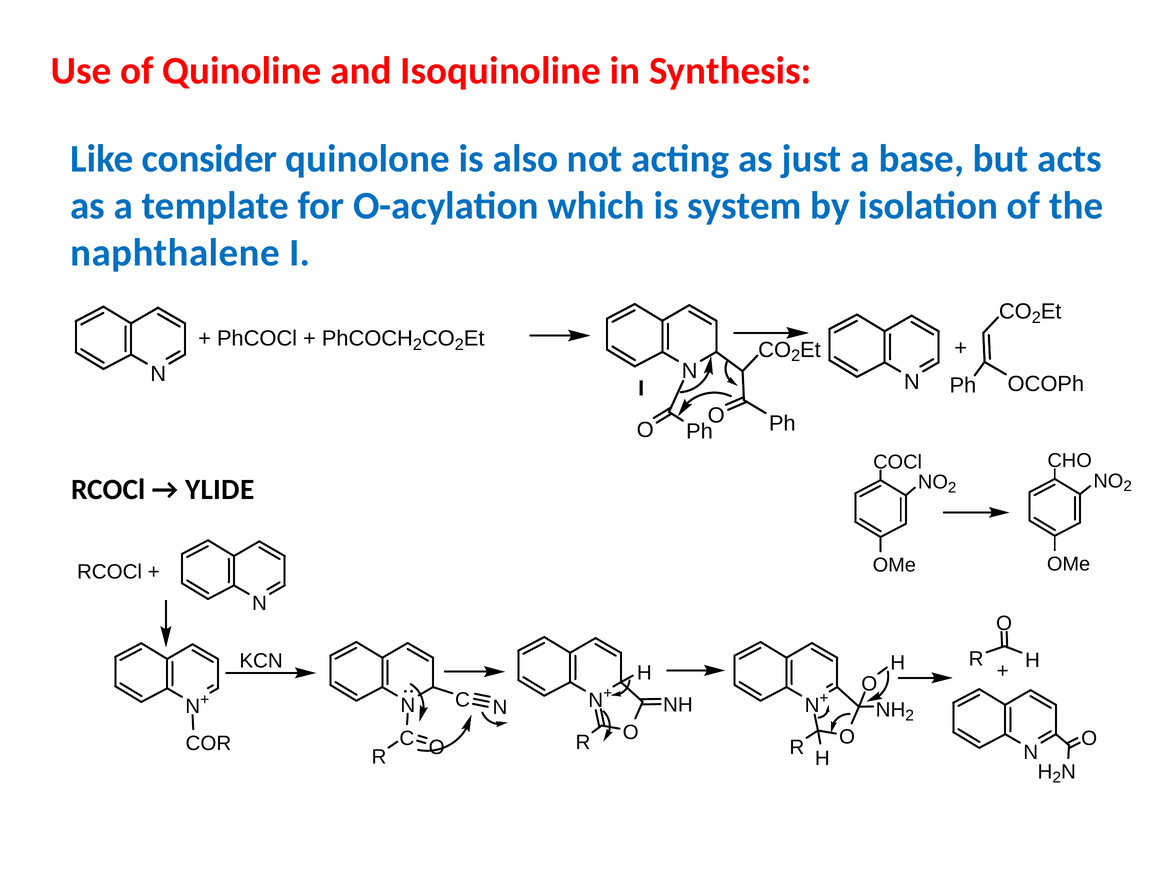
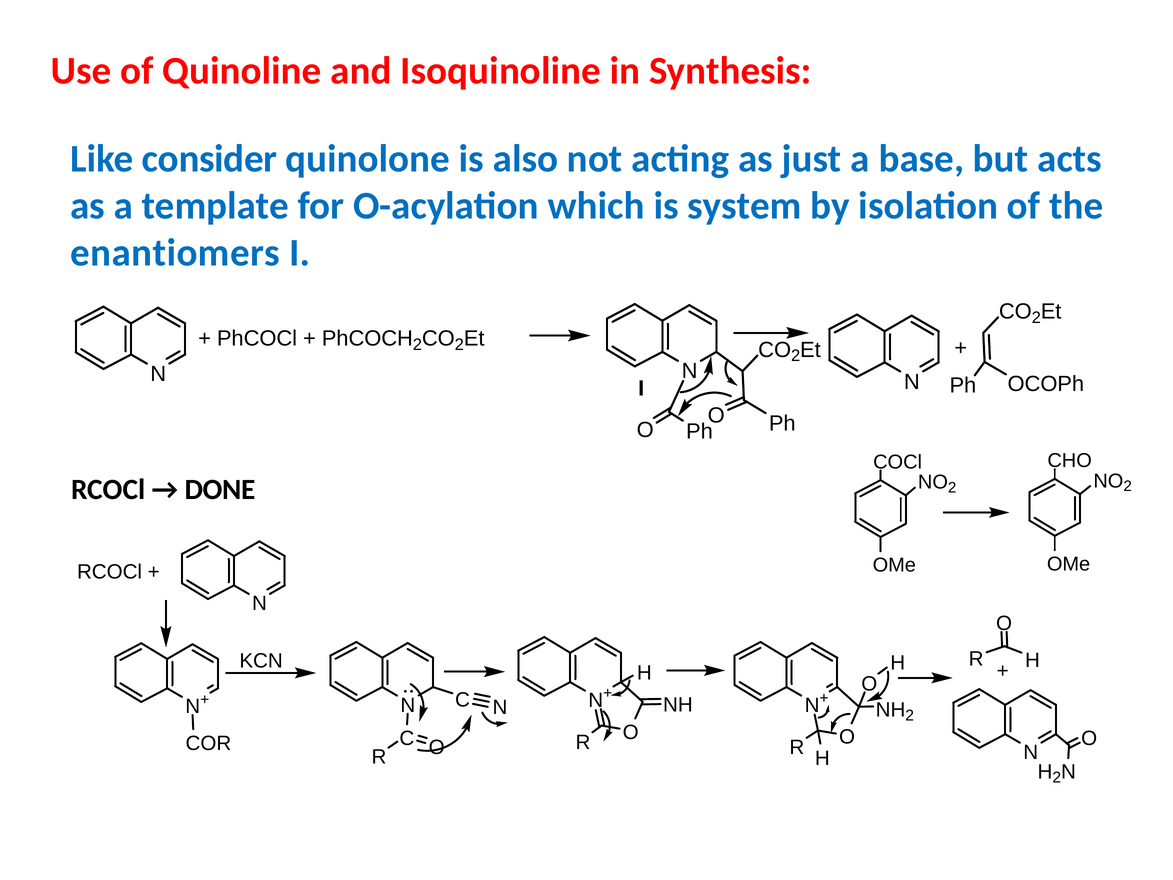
naphthalene: naphthalene -> enantiomers
YLIDE: YLIDE -> DONE
